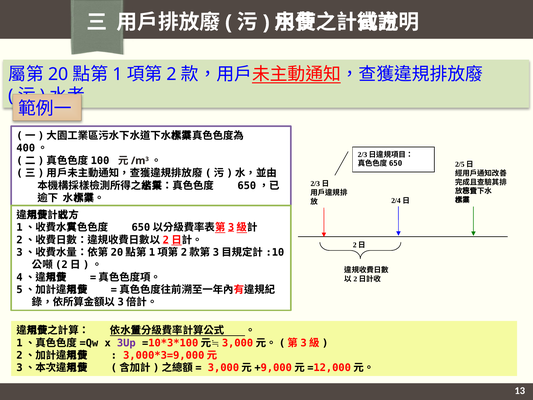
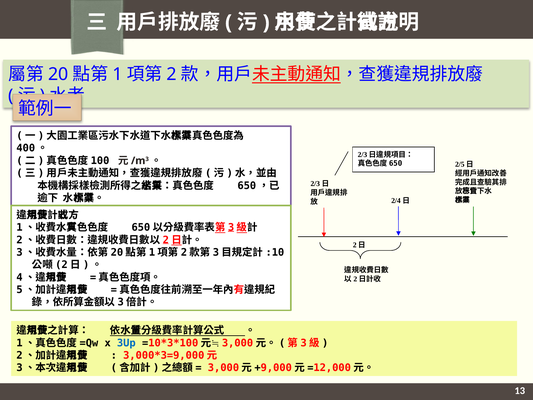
3Up colour: purple -> blue
